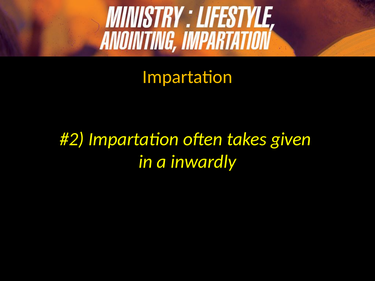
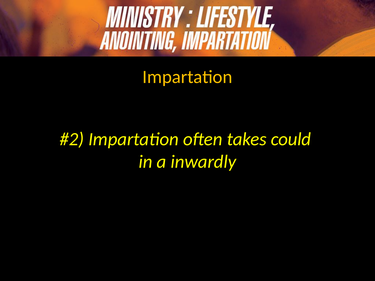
given: given -> could
